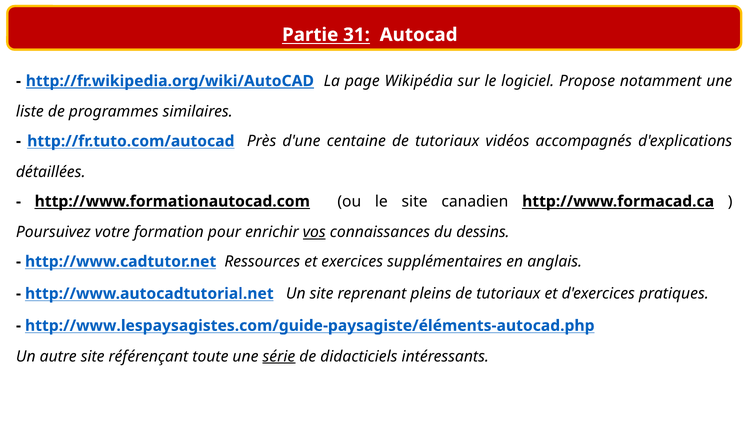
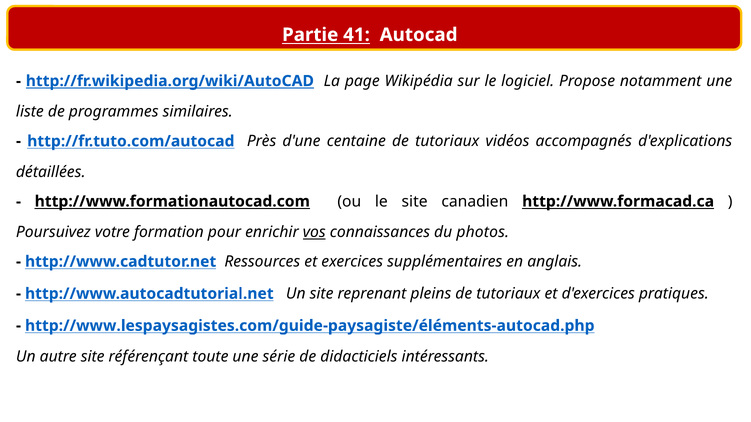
31: 31 -> 41
dessins: dessins -> photos
série underline: present -> none
